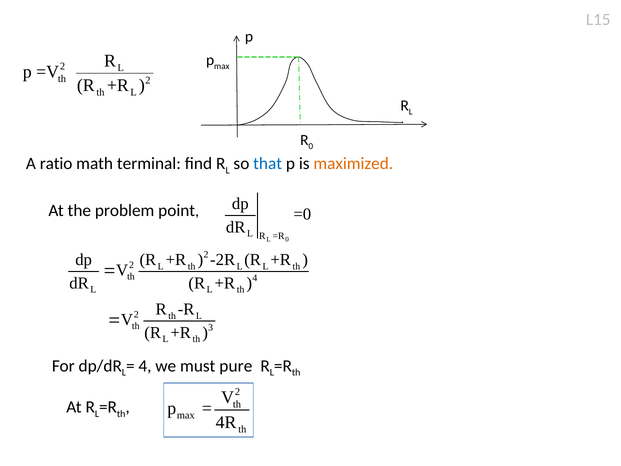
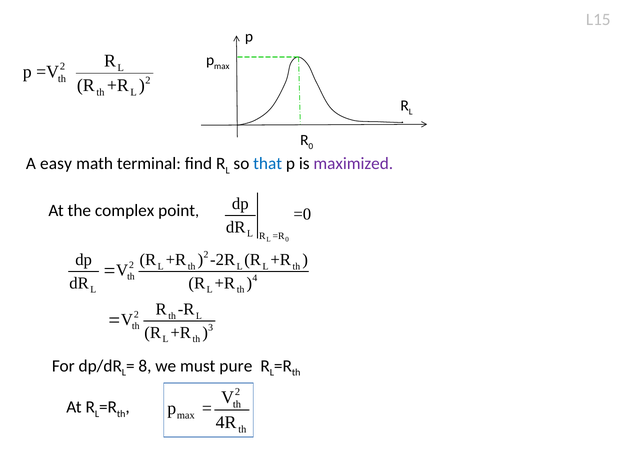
ratio: ratio -> easy
maximized colour: orange -> purple
problem: problem -> complex
4 at (145, 366): 4 -> 8
